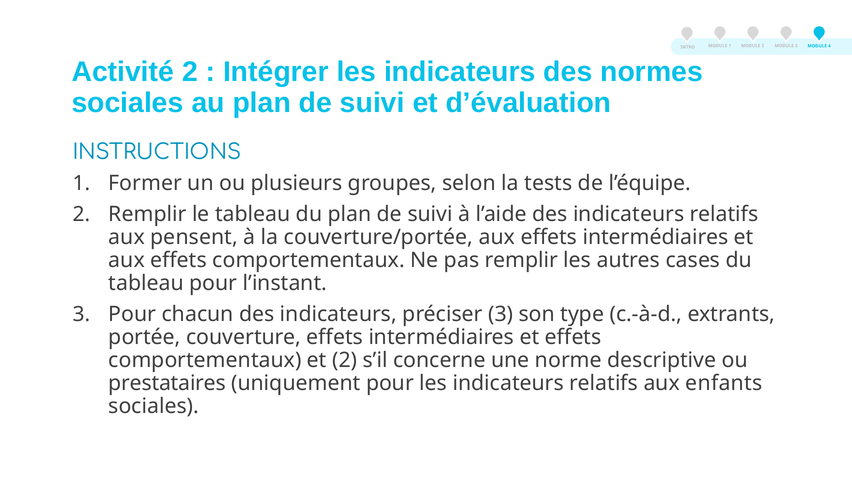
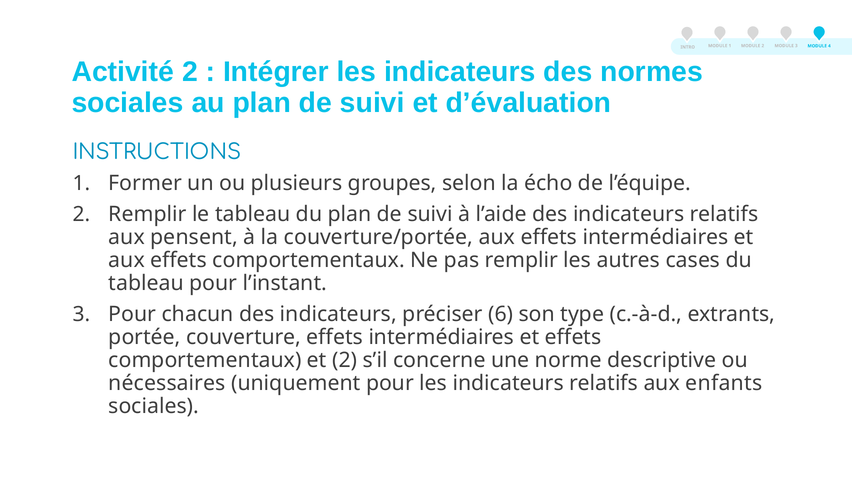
tests: tests -> écho
préciser 3: 3 -> 6
prestataires: prestataires -> nécessaires
